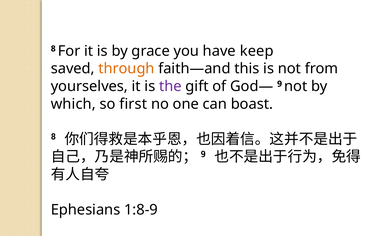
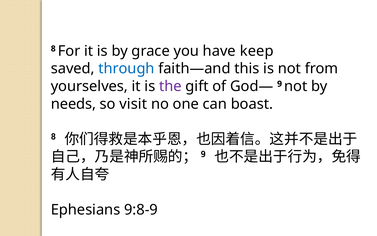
through colour: orange -> blue
which: which -> needs
first: first -> visit
1:8-9: 1:8-9 -> 9:8-9
